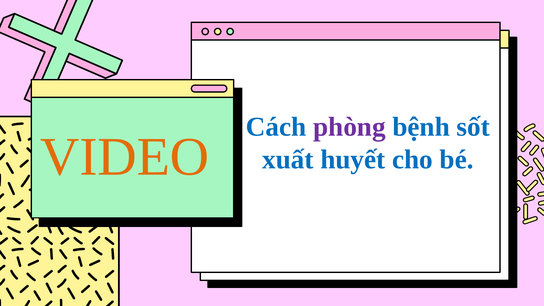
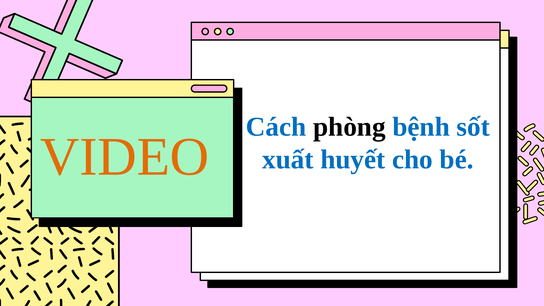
phòng colour: purple -> black
